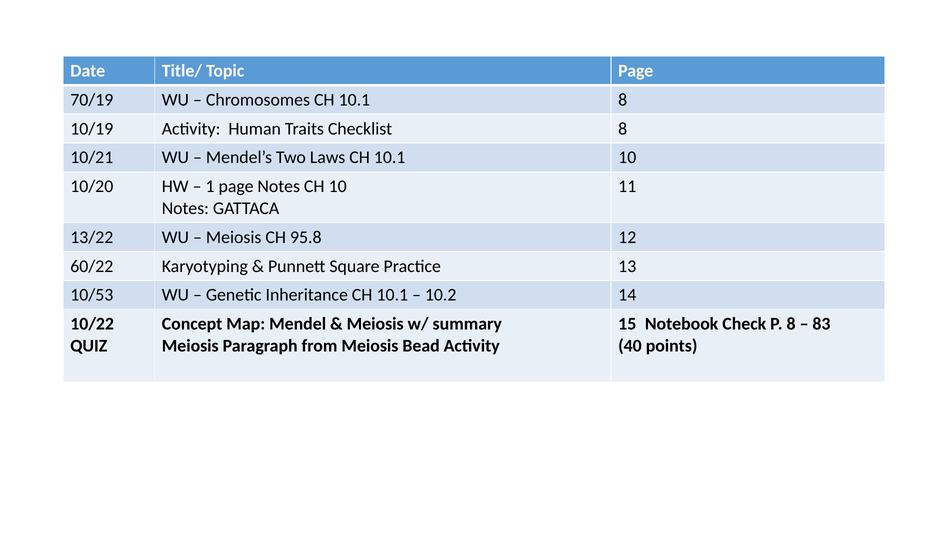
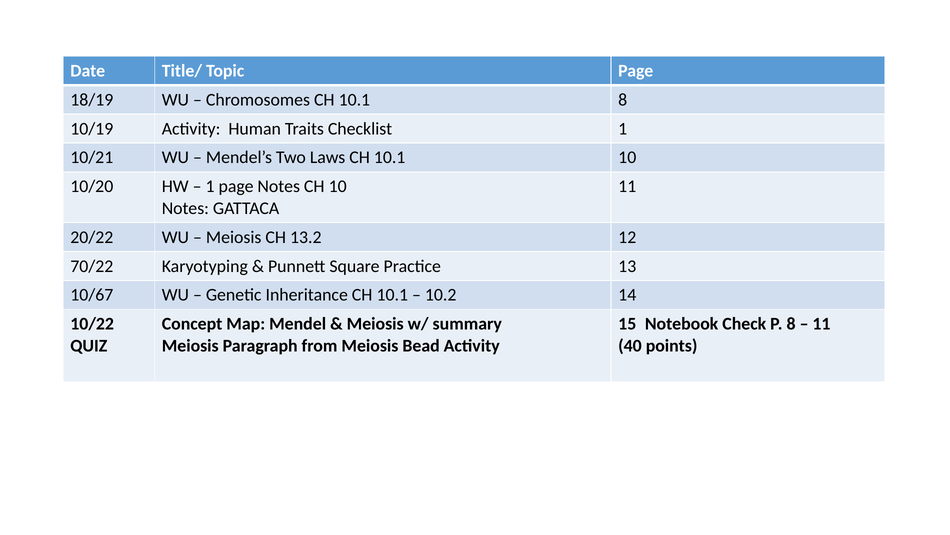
70/19: 70/19 -> 18/19
Checklist 8: 8 -> 1
13/22: 13/22 -> 20/22
95.8: 95.8 -> 13.2
60/22: 60/22 -> 70/22
10/53: 10/53 -> 10/67
83 at (821, 324): 83 -> 11
